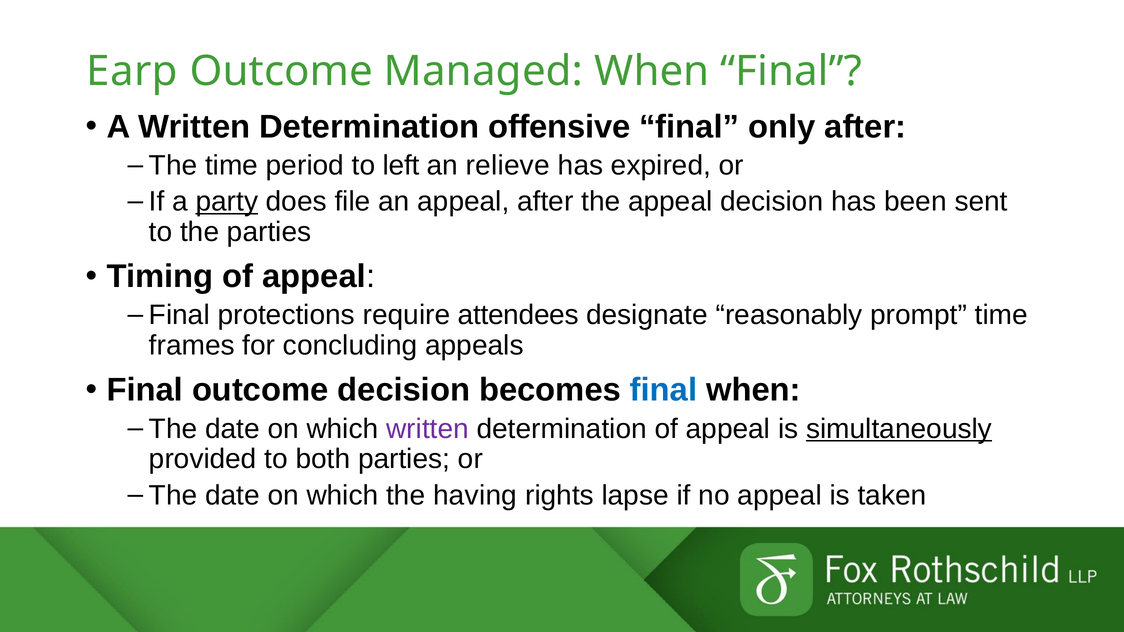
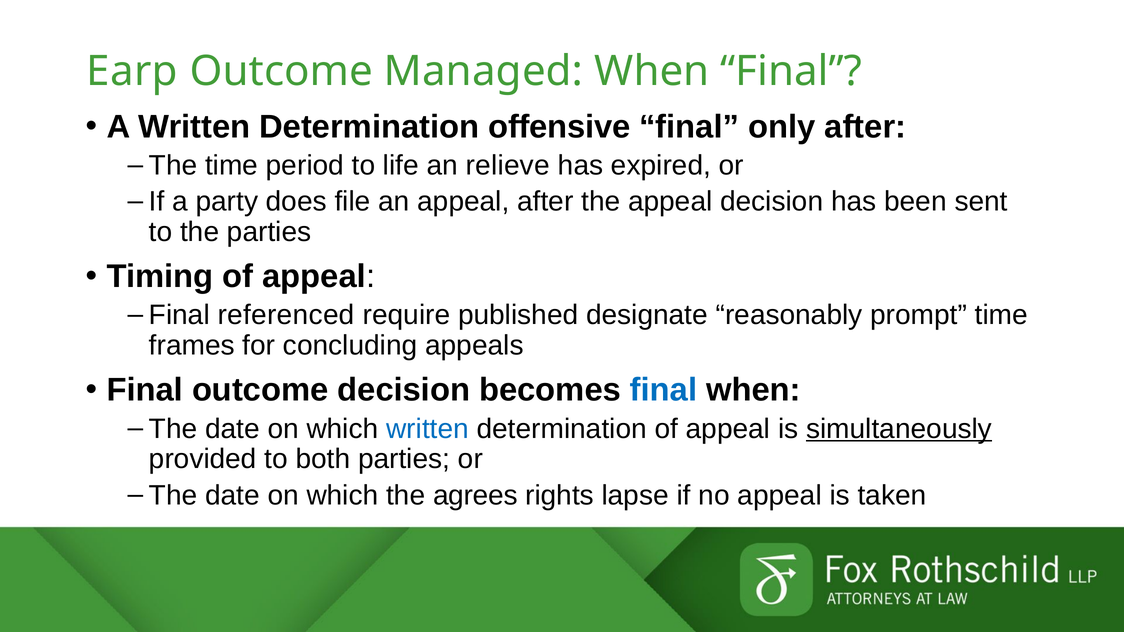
left: left -> life
party underline: present -> none
protections: protections -> referenced
attendees: attendees -> published
written at (427, 429) colour: purple -> blue
having: having -> agrees
